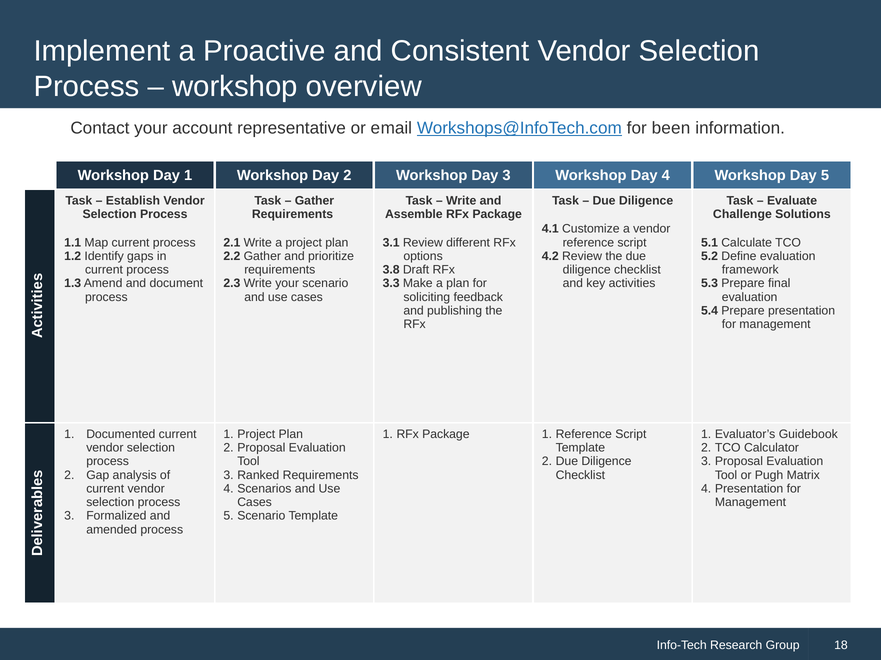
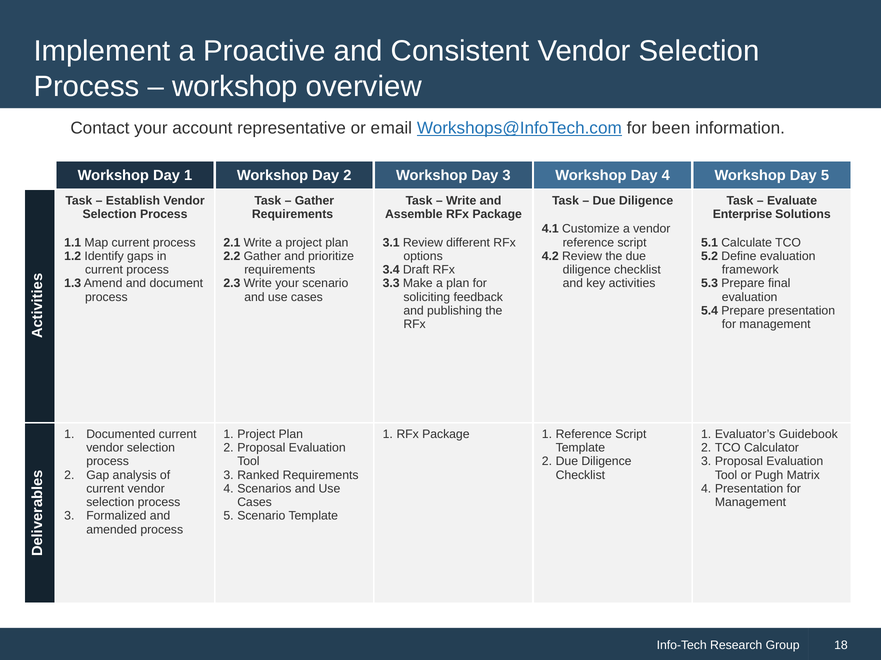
Challenge: Challenge -> Enterprise
3.8: 3.8 -> 3.4
